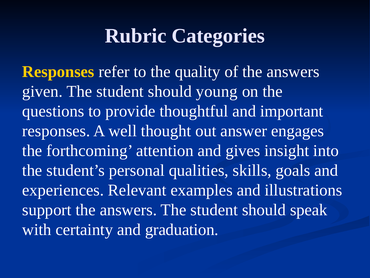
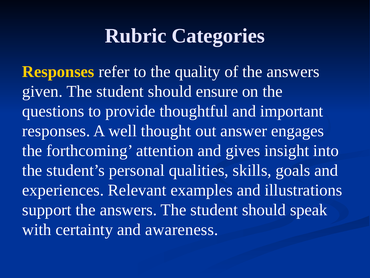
young: young -> ensure
graduation: graduation -> awareness
